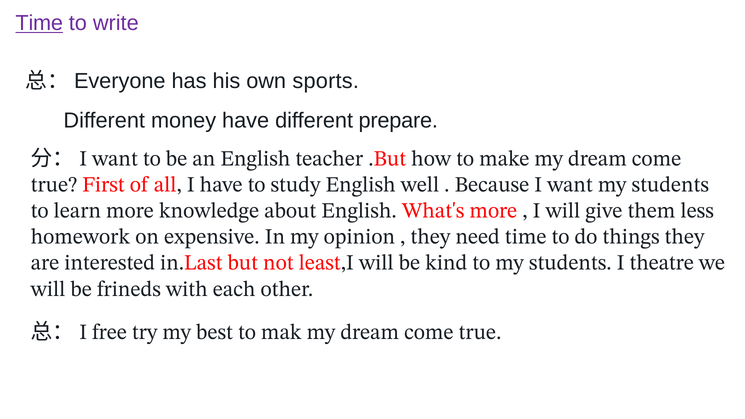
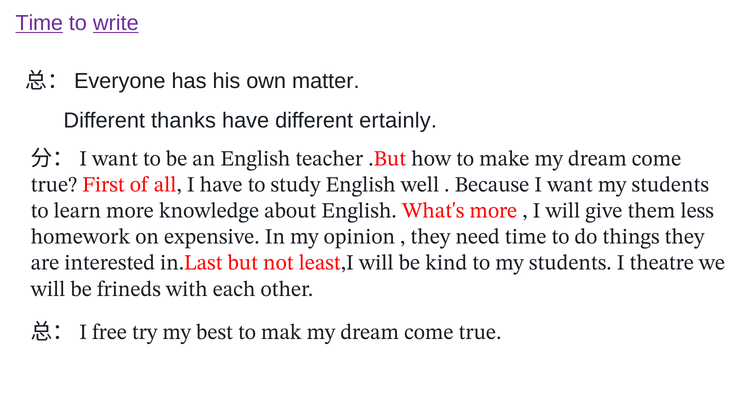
write underline: none -> present
sports: sports -> matter
money: money -> thanks
prepare: prepare -> ertainly
